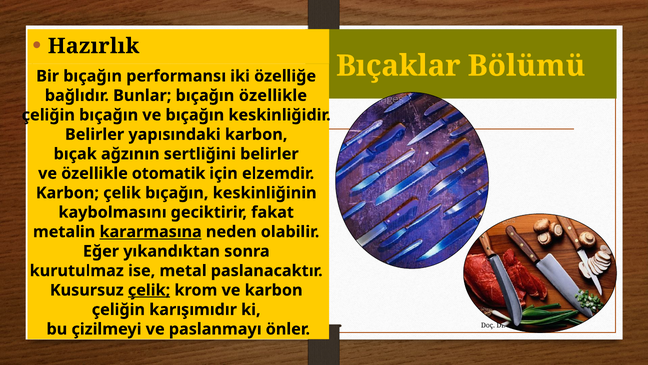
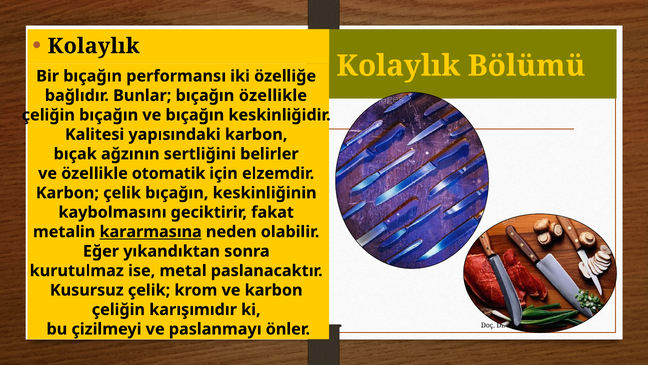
Hazırlık at (94, 46): Hazırlık -> Kolaylık
Bıçaklar at (398, 66): Bıçaklar -> Kolaylık
Belirler at (95, 134): Belirler -> Kalitesi
çelik at (149, 290) underline: present -> none
